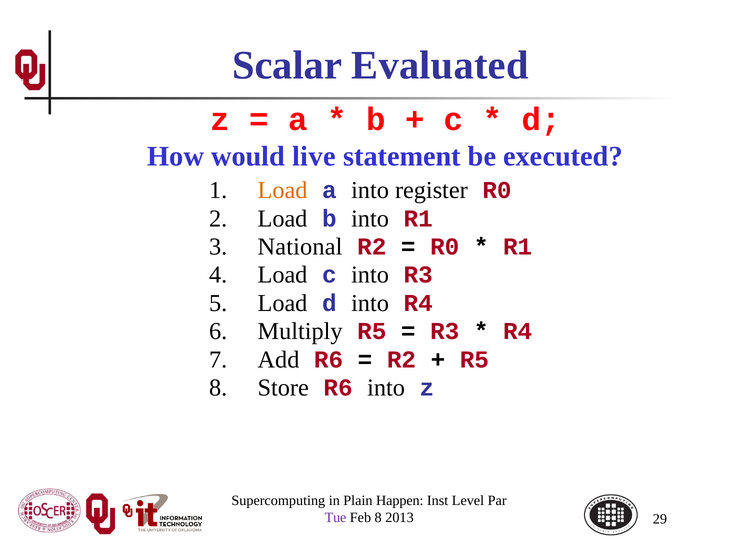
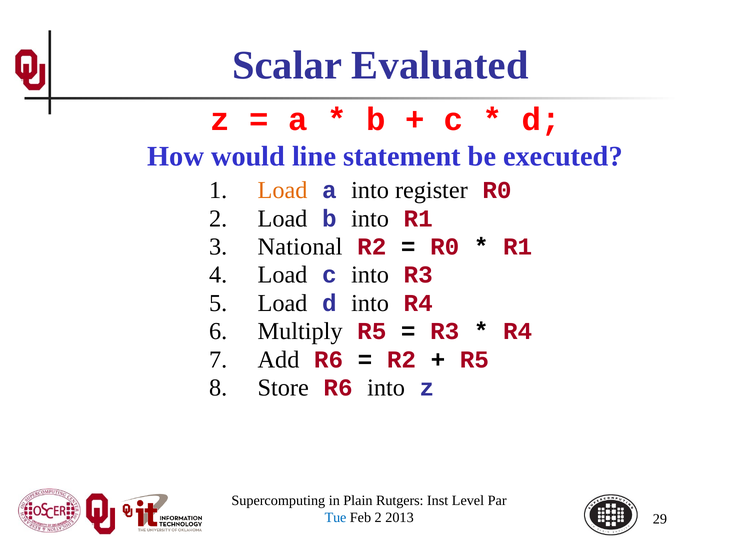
live: live -> line
Happen: Happen -> Rutgers
Tue colour: purple -> blue
Feb 8: 8 -> 2
